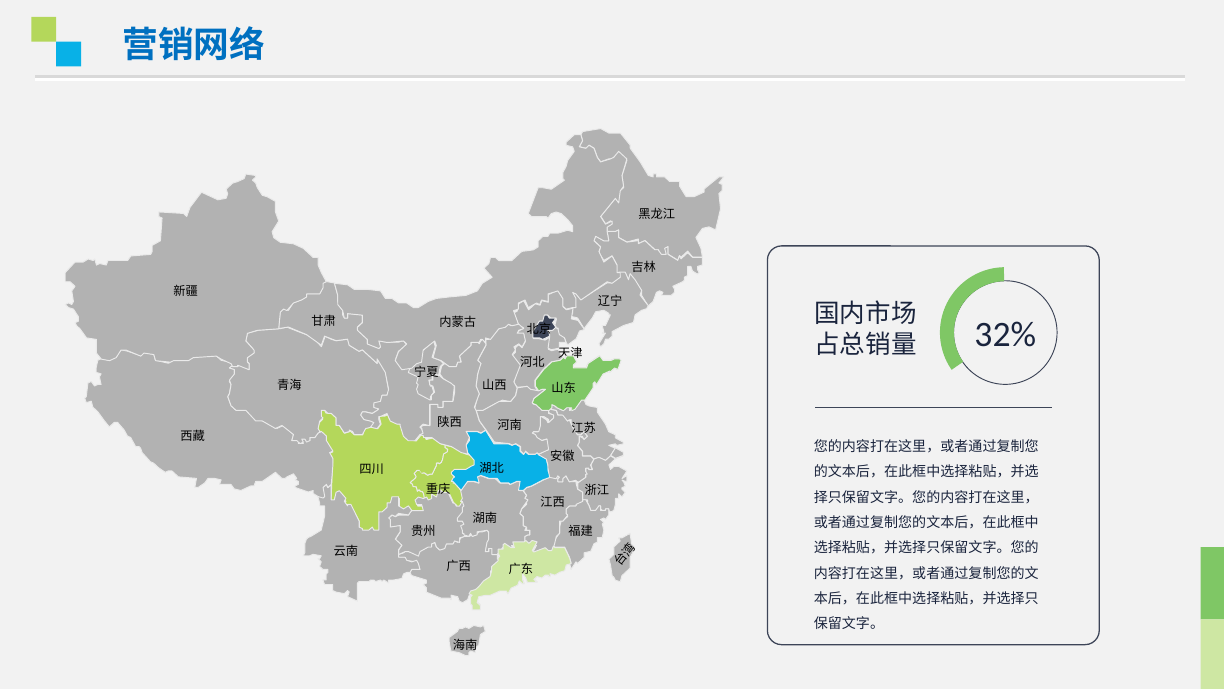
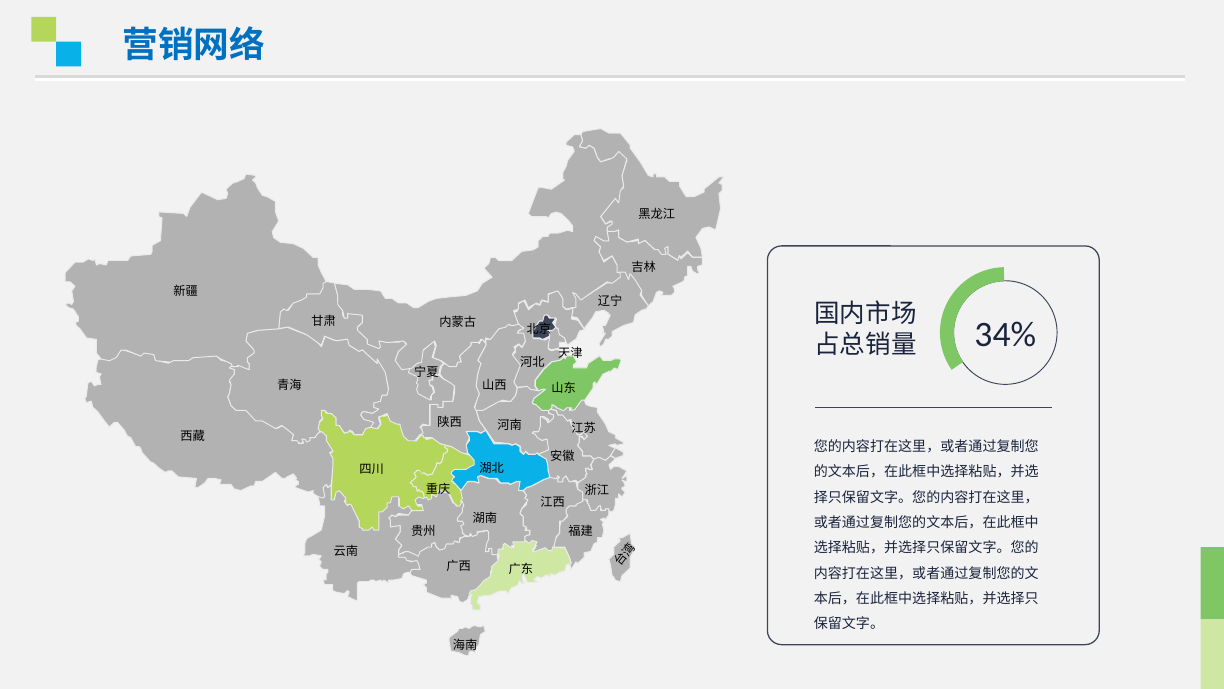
32%: 32% -> 34%
